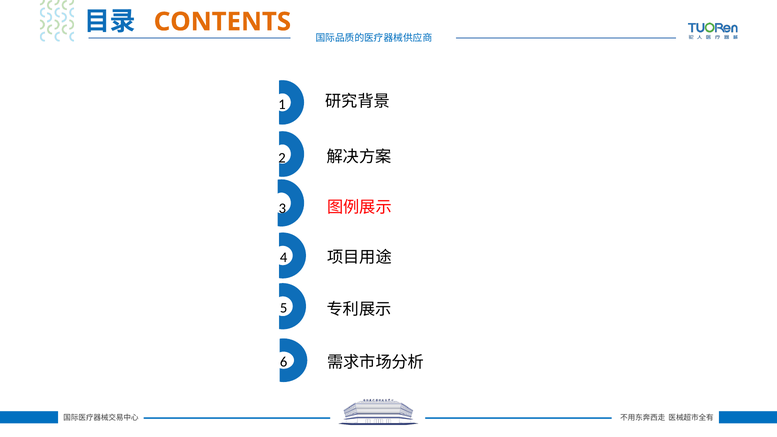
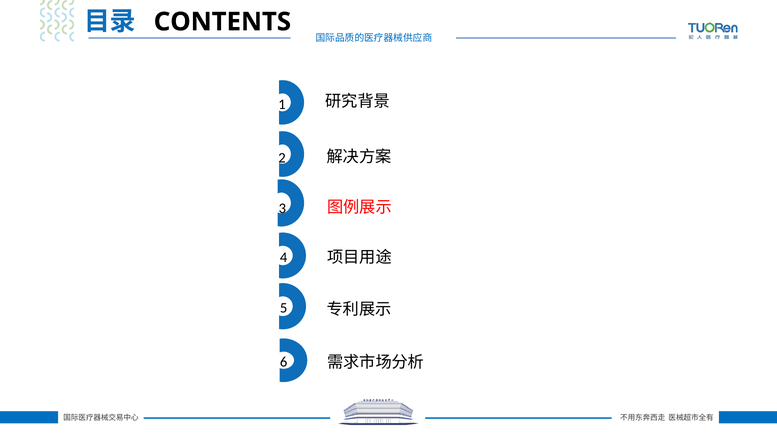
CONTENTS colour: orange -> black
